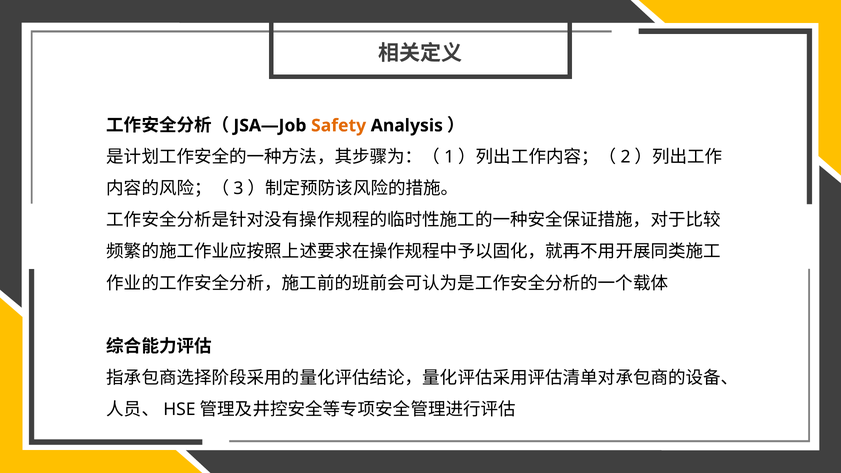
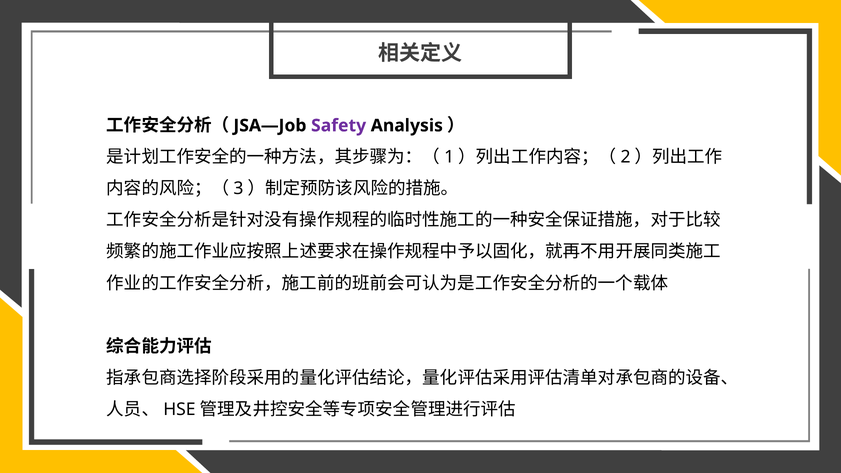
Safety colour: orange -> purple
